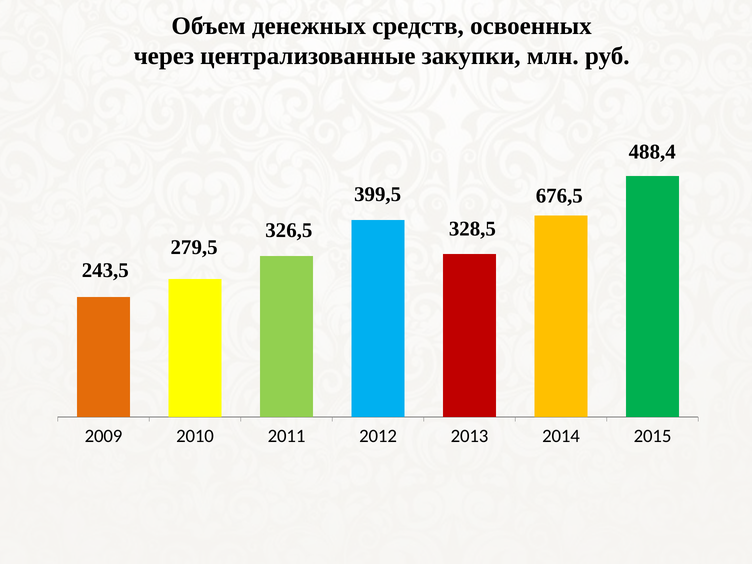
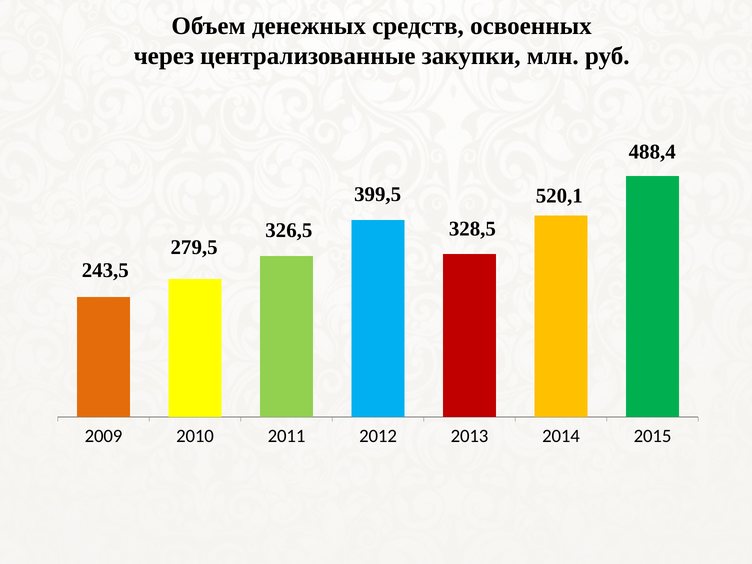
676,5: 676,5 -> 520,1
